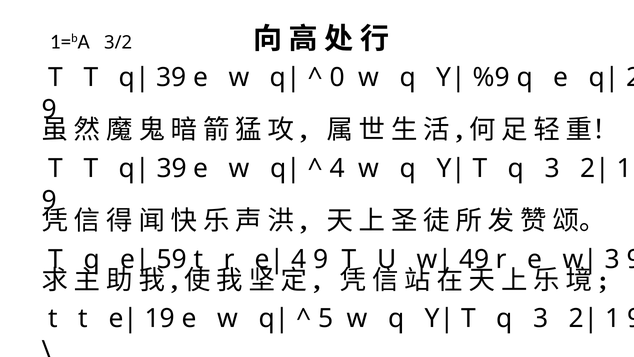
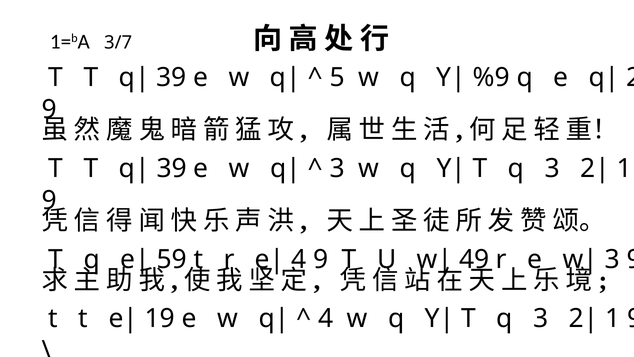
3/2: 3/2 -> 3/7
0: 0 -> 5
4 at (337, 168): 4 -> 3
5 at (326, 318): 5 -> 4
